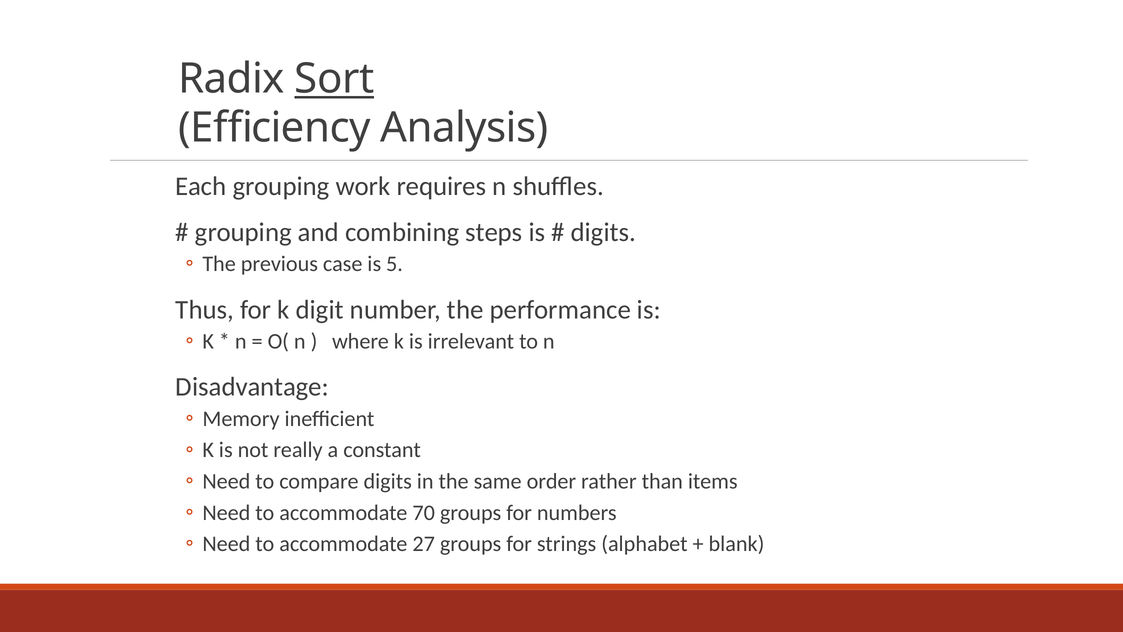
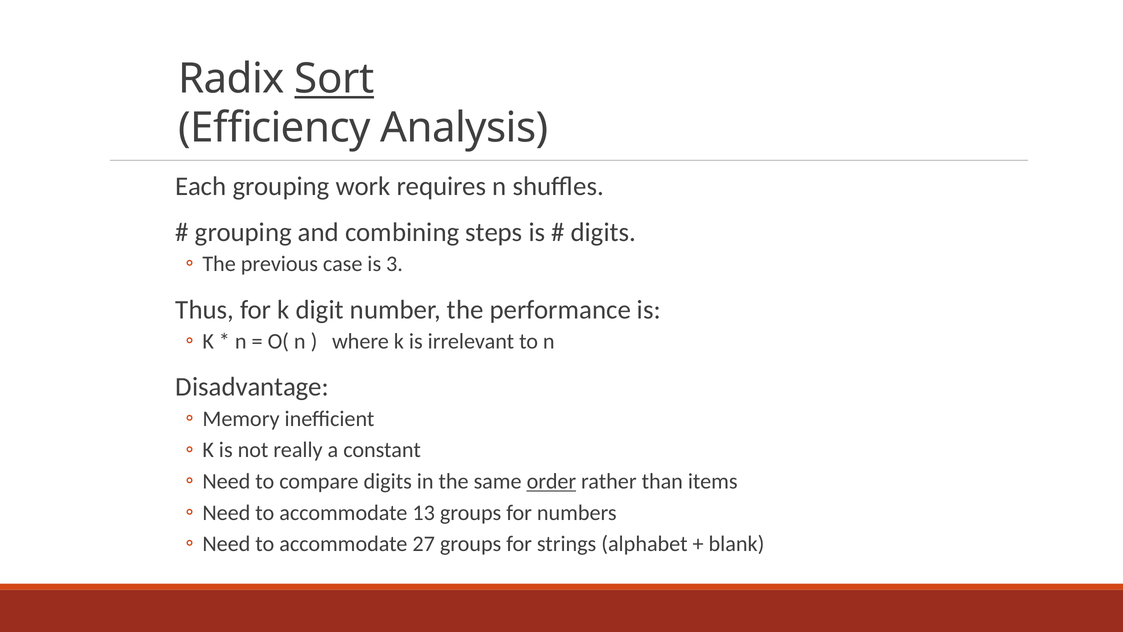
5: 5 -> 3
order underline: none -> present
70: 70 -> 13
